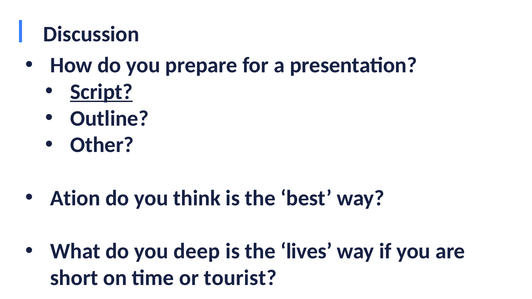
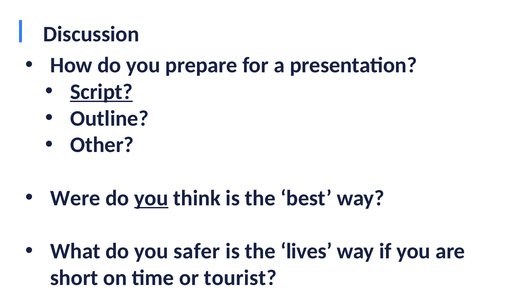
Ation: Ation -> Were
you at (151, 198) underline: none -> present
deep: deep -> safer
